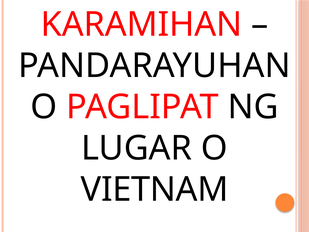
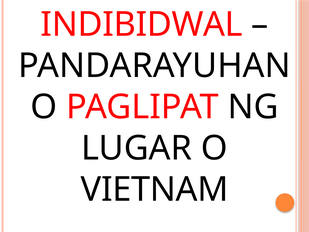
KARAMIHAN: KARAMIHAN -> INDIBIDWAL
